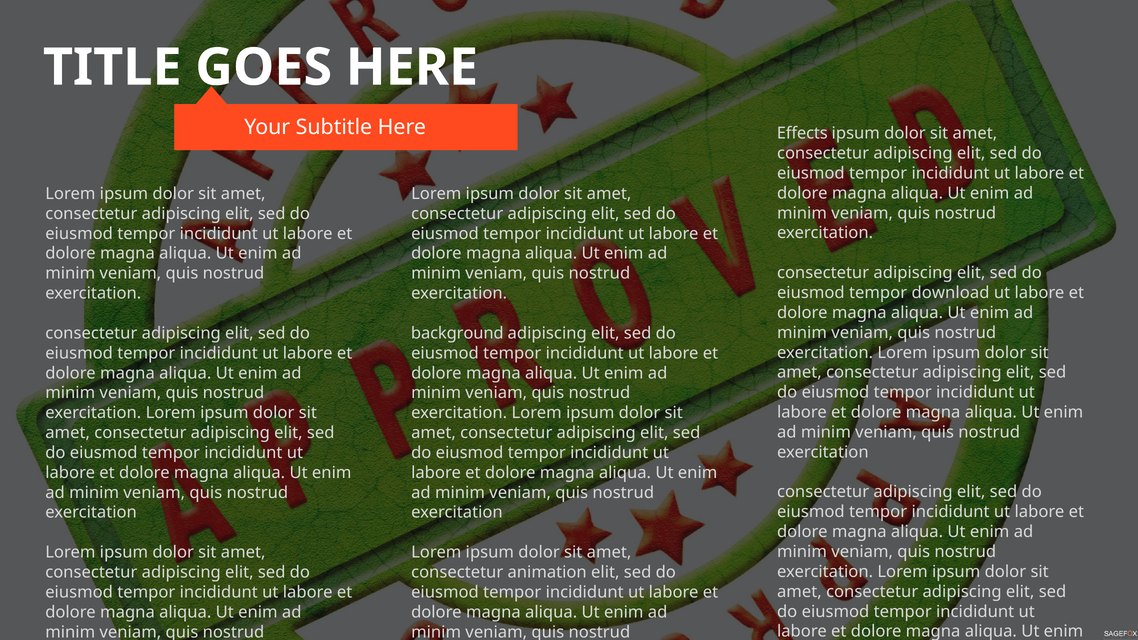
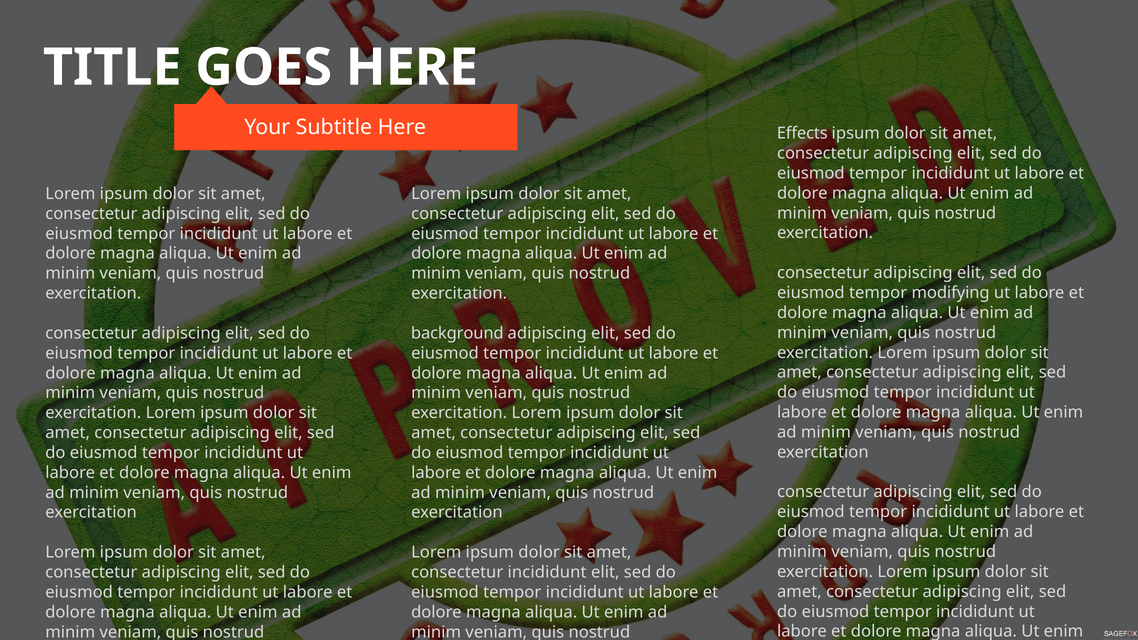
download: download -> modifying
consectetur animation: animation -> incididunt
